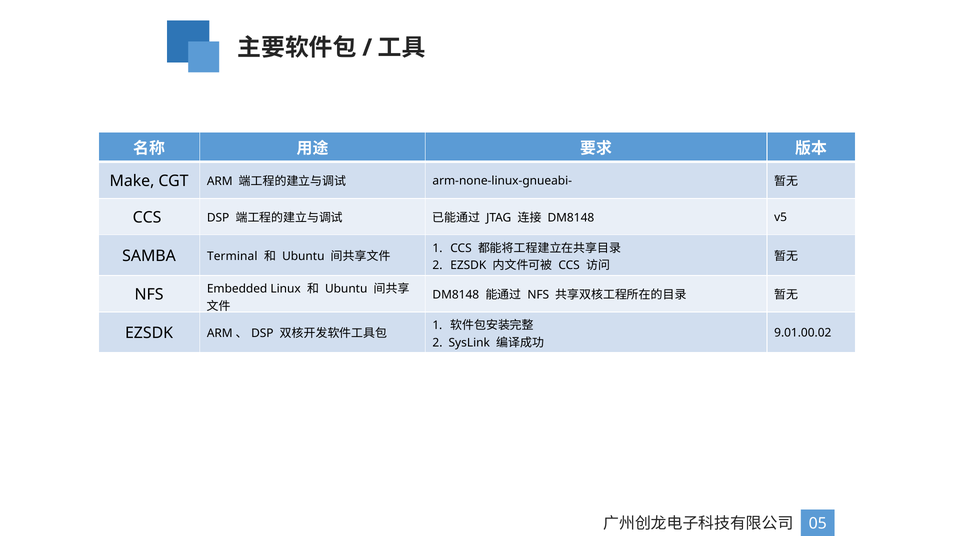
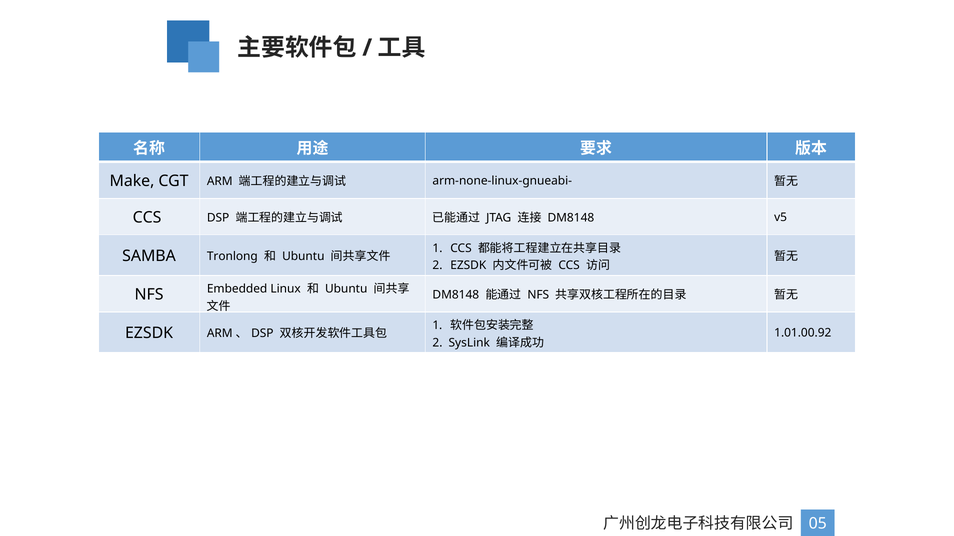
Terminal: Terminal -> Tronlong
9.01.00.02: 9.01.00.02 -> 1.01.00.92
